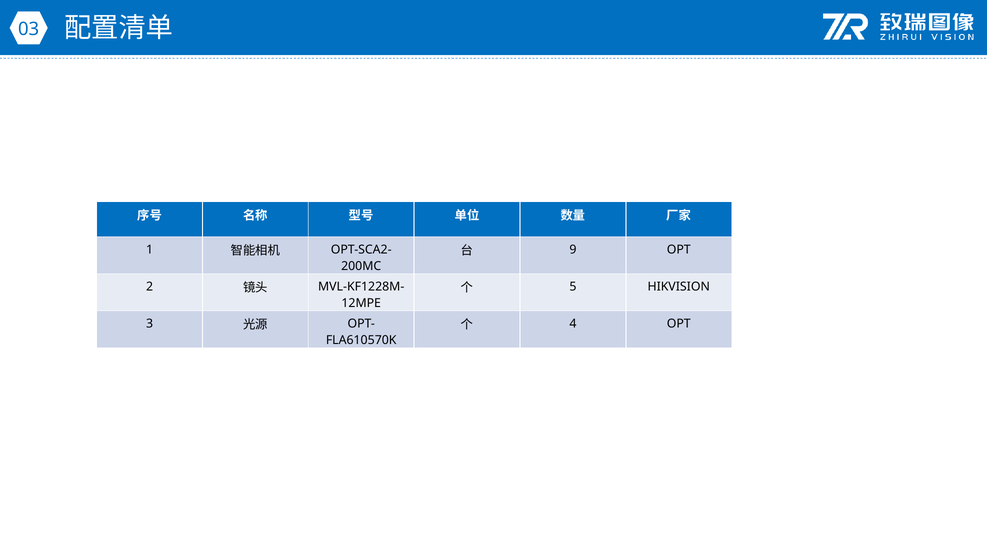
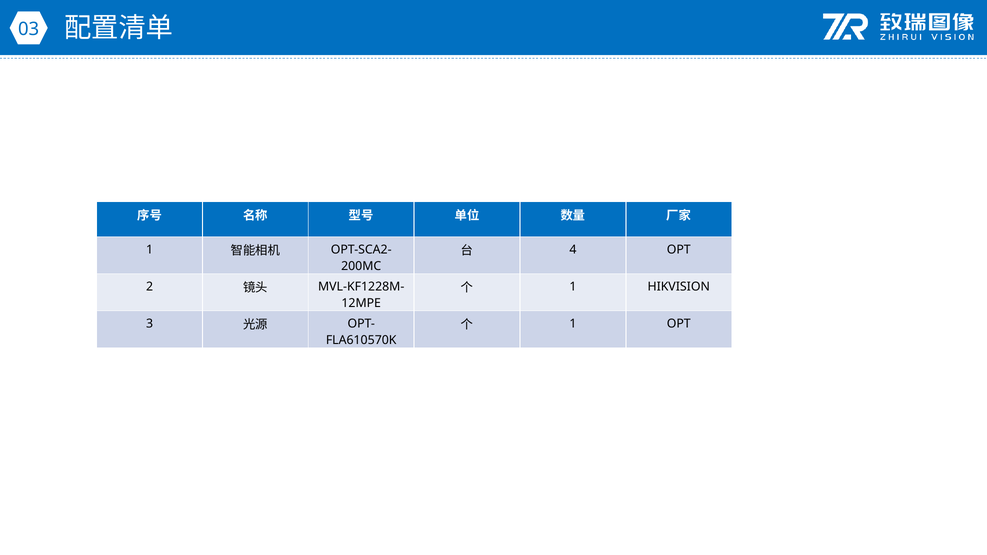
9: 9 -> 4
5 at (573, 287): 5 -> 1
4 at (573, 324): 4 -> 1
